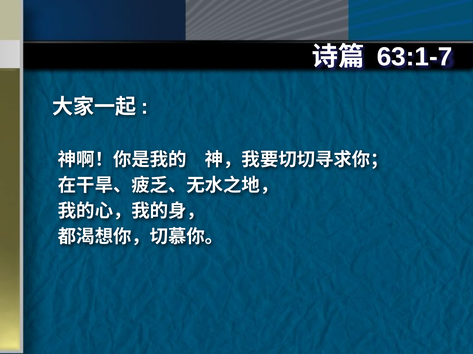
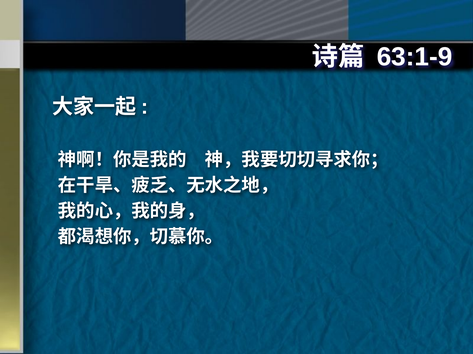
63:1-7: 63:1-7 -> 63:1-9
